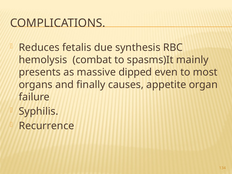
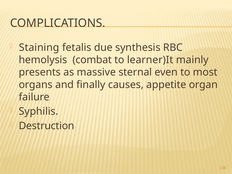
Reduces: Reduces -> Staining
spasms)It: spasms)It -> learner)It
dipped: dipped -> sternal
Recurrence: Recurrence -> Destruction
